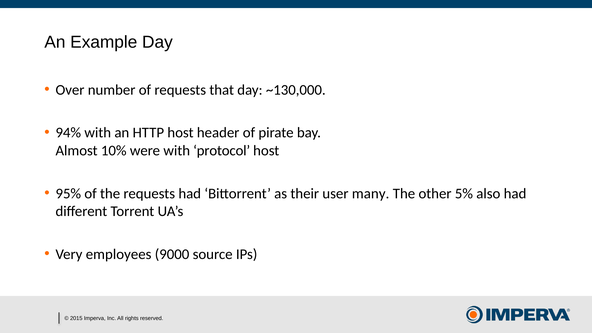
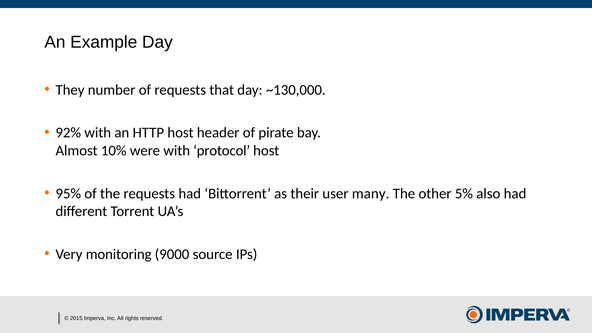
Over: Over -> They
94%: 94% -> 92%
employees: employees -> monitoring
